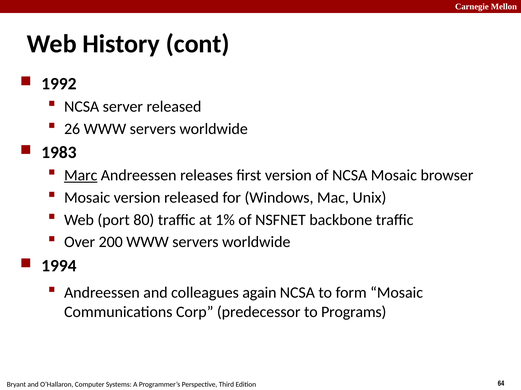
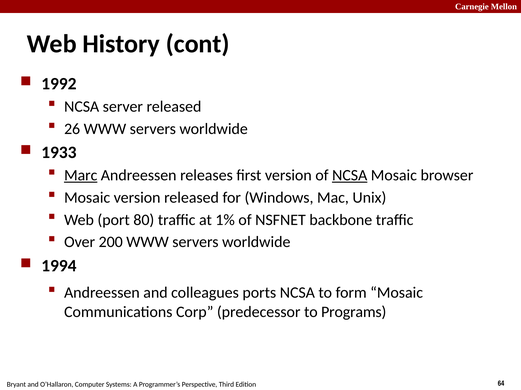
1983: 1983 -> 1933
NCSA at (350, 176) underline: none -> present
again: again -> ports
